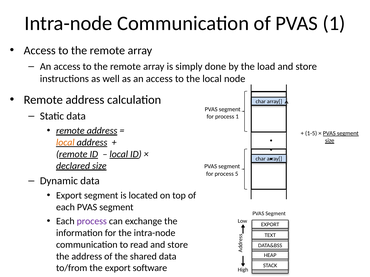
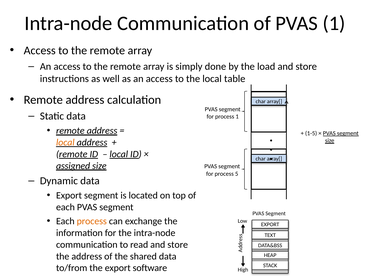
node: node -> table
declared: declared -> assigned
process at (92, 222) colour: purple -> orange
